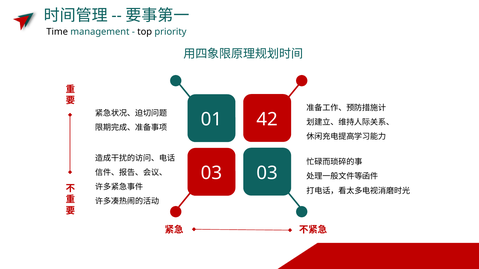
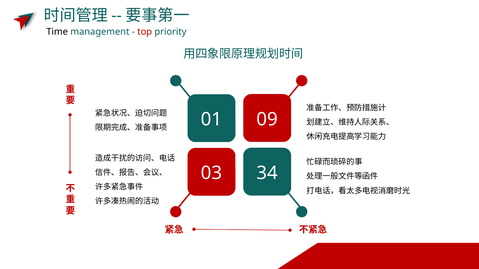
top colour: black -> red
42: 42 -> 09
03 03: 03 -> 34
